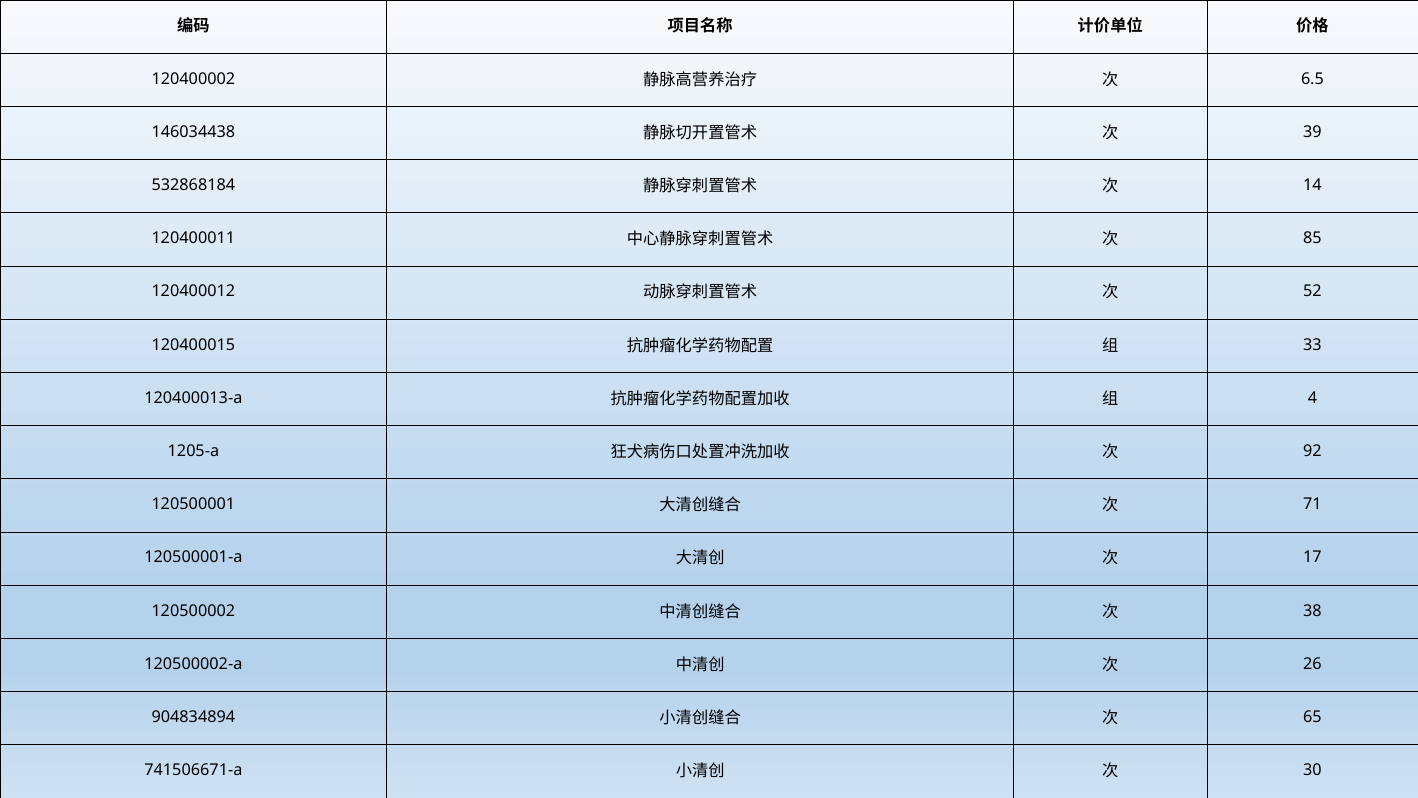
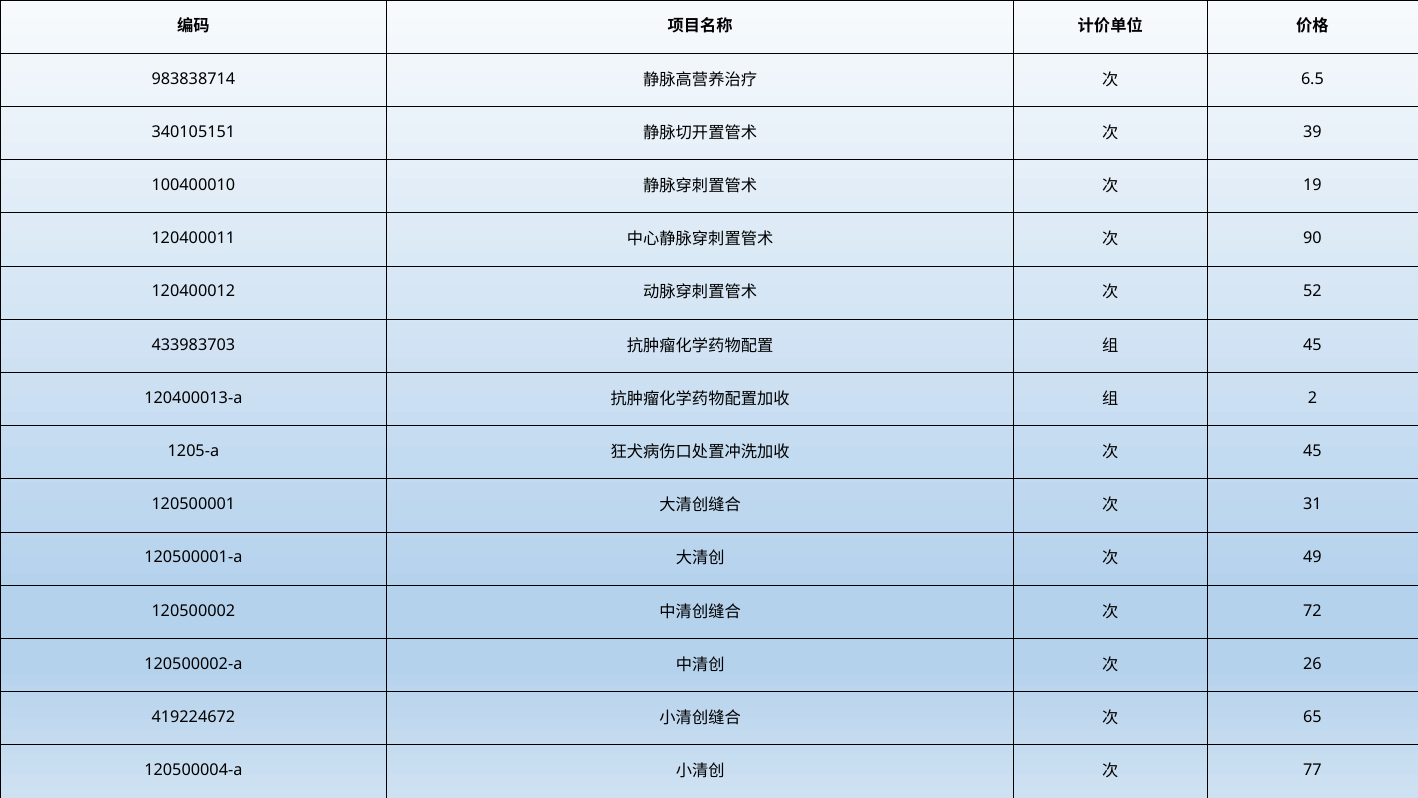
120400002: 120400002 -> 983838714
146034438: 146034438 -> 340105151
532868184: 532868184 -> 100400010
14: 14 -> 19
85: 85 -> 90
120400015: 120400015 -> 433983703
33 at (1312, 345): 33 -> 45
4: 4 -> 2
92 at (1312, 451): 92 -> 45
71: 71 -> 31
17: 17 -> 49
38: 38 -> 72
904834894: 904834894 -> 419224672
741506671-a: 741506671-a -> 120500004-a
30: 30 -> 77
